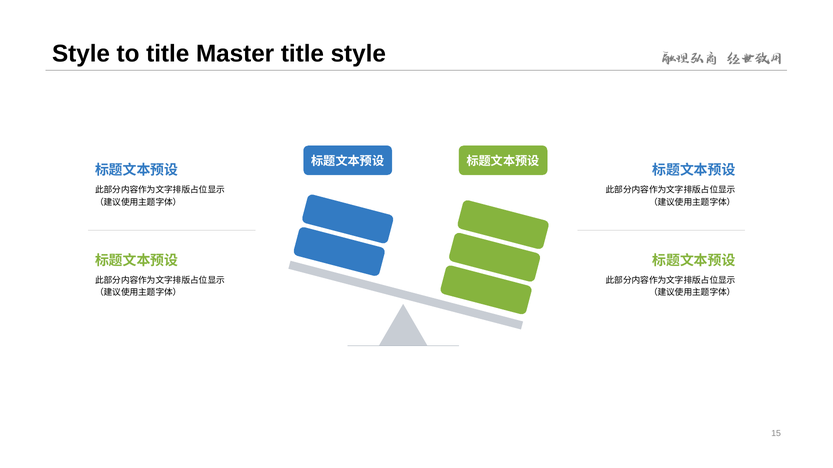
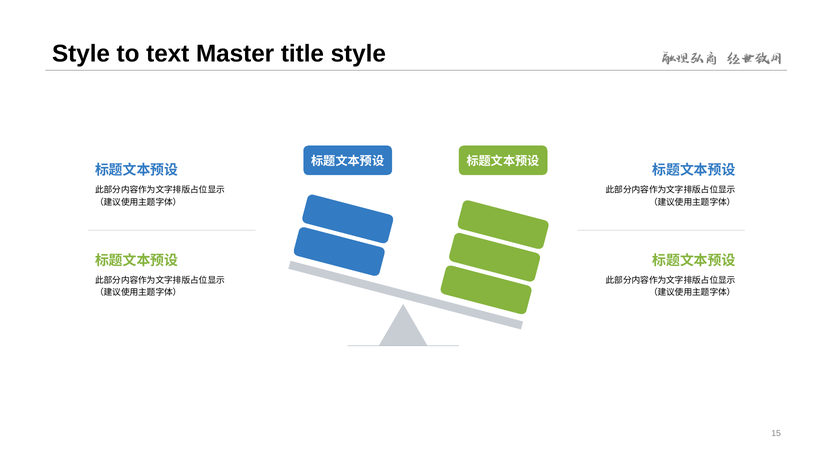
to title: title -> text
